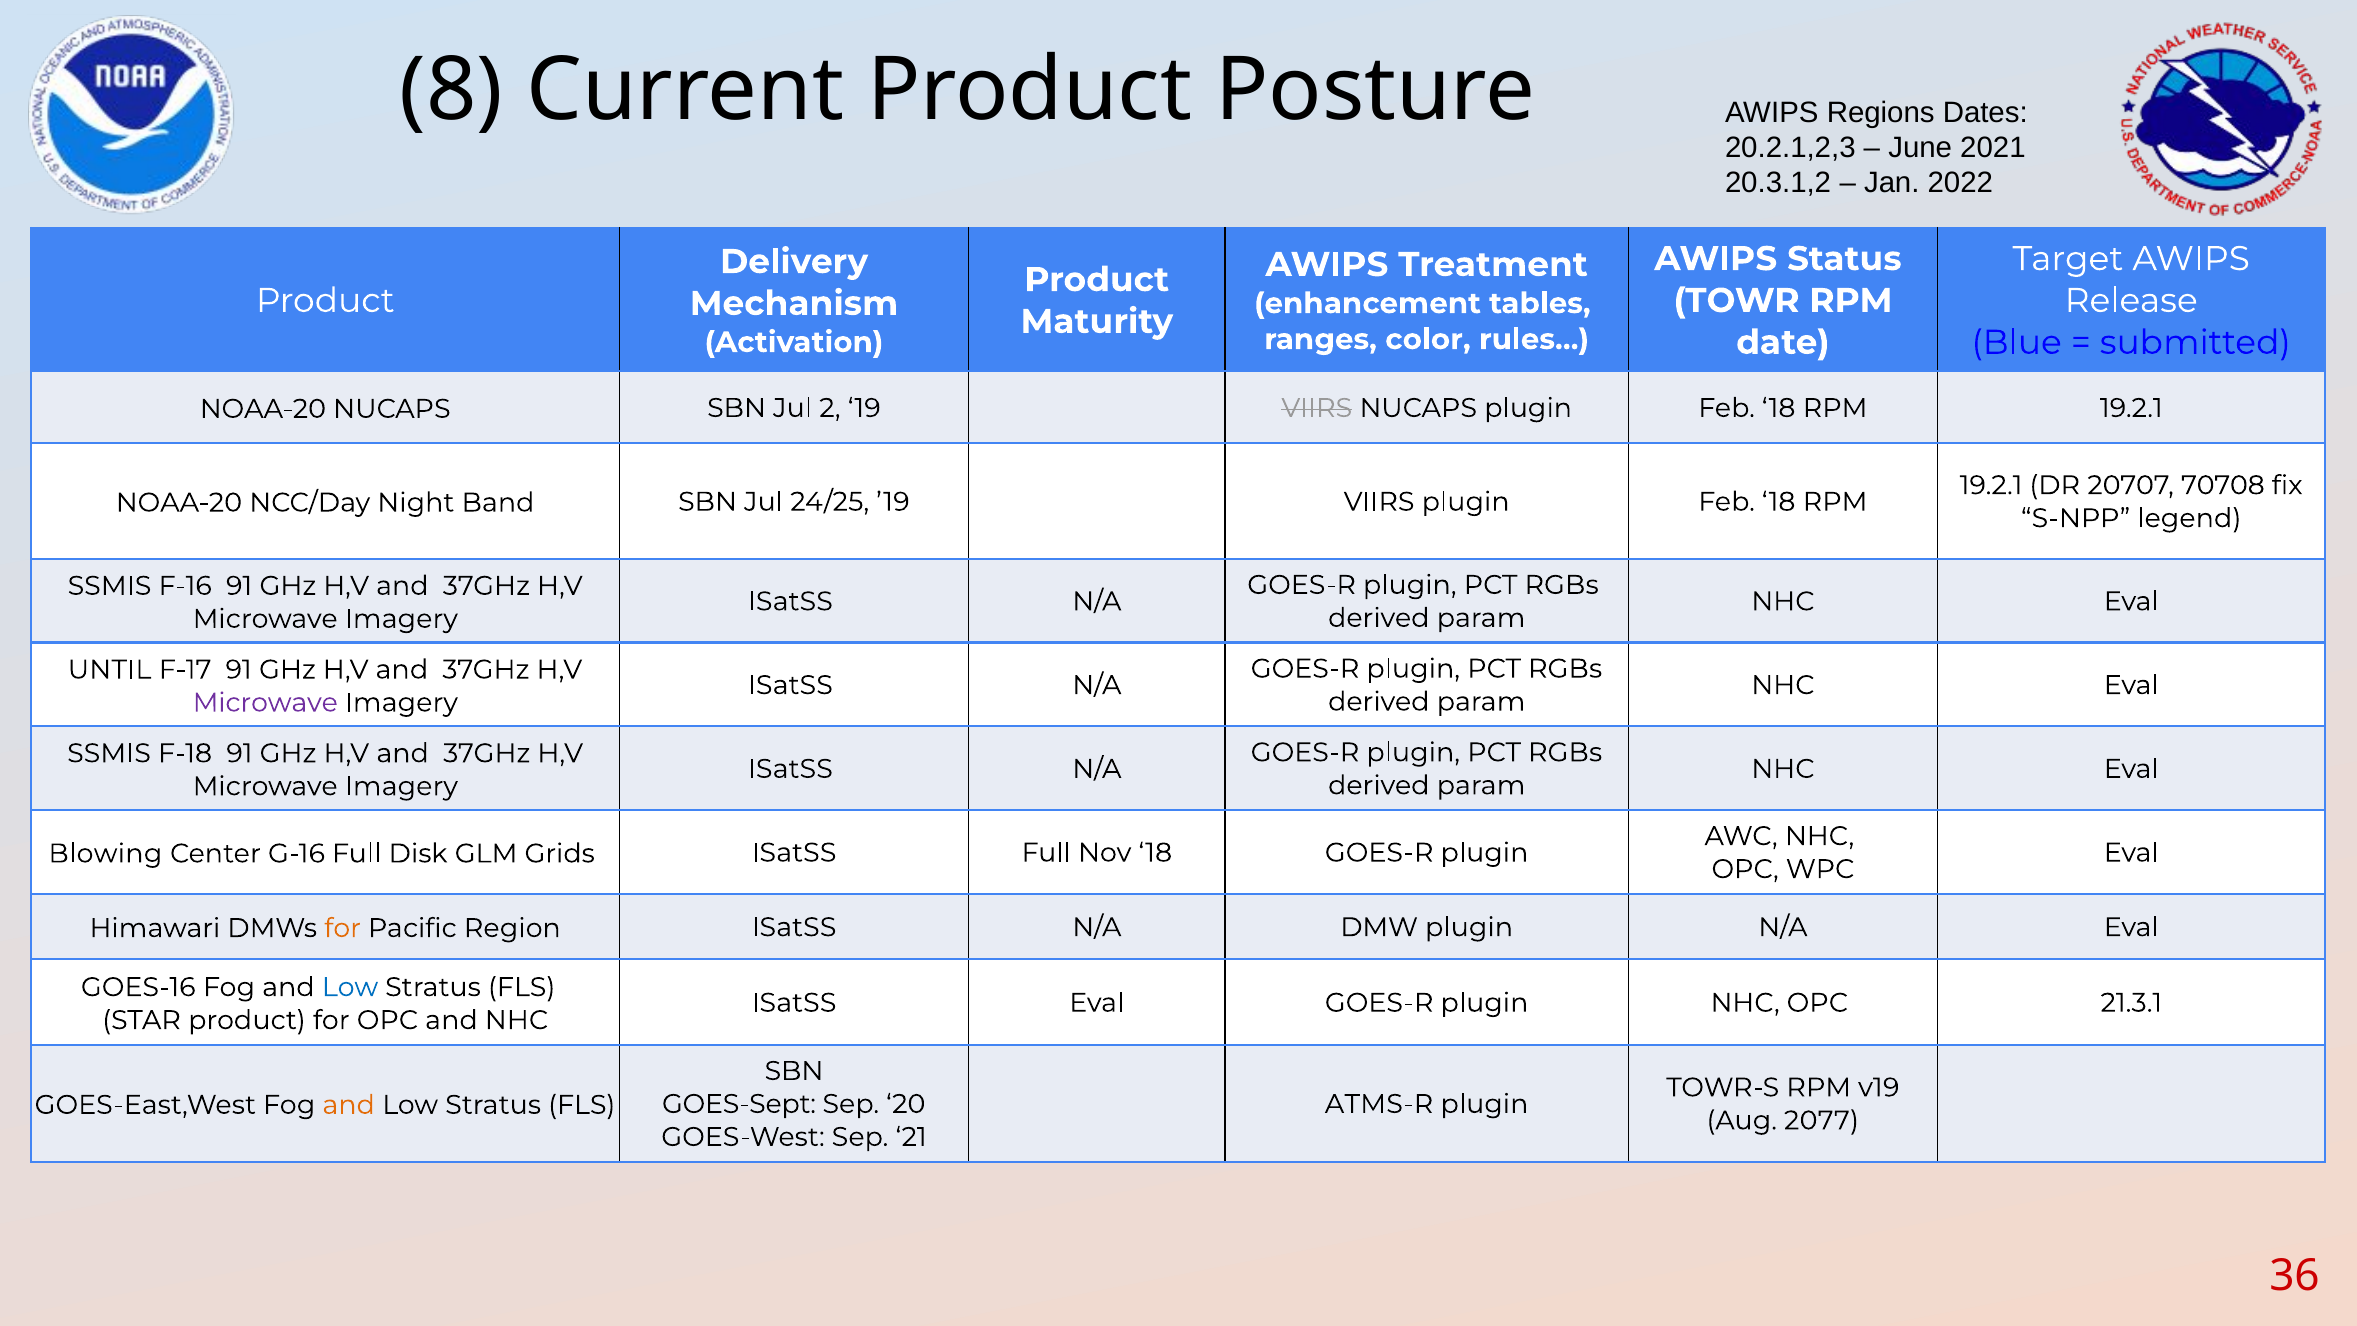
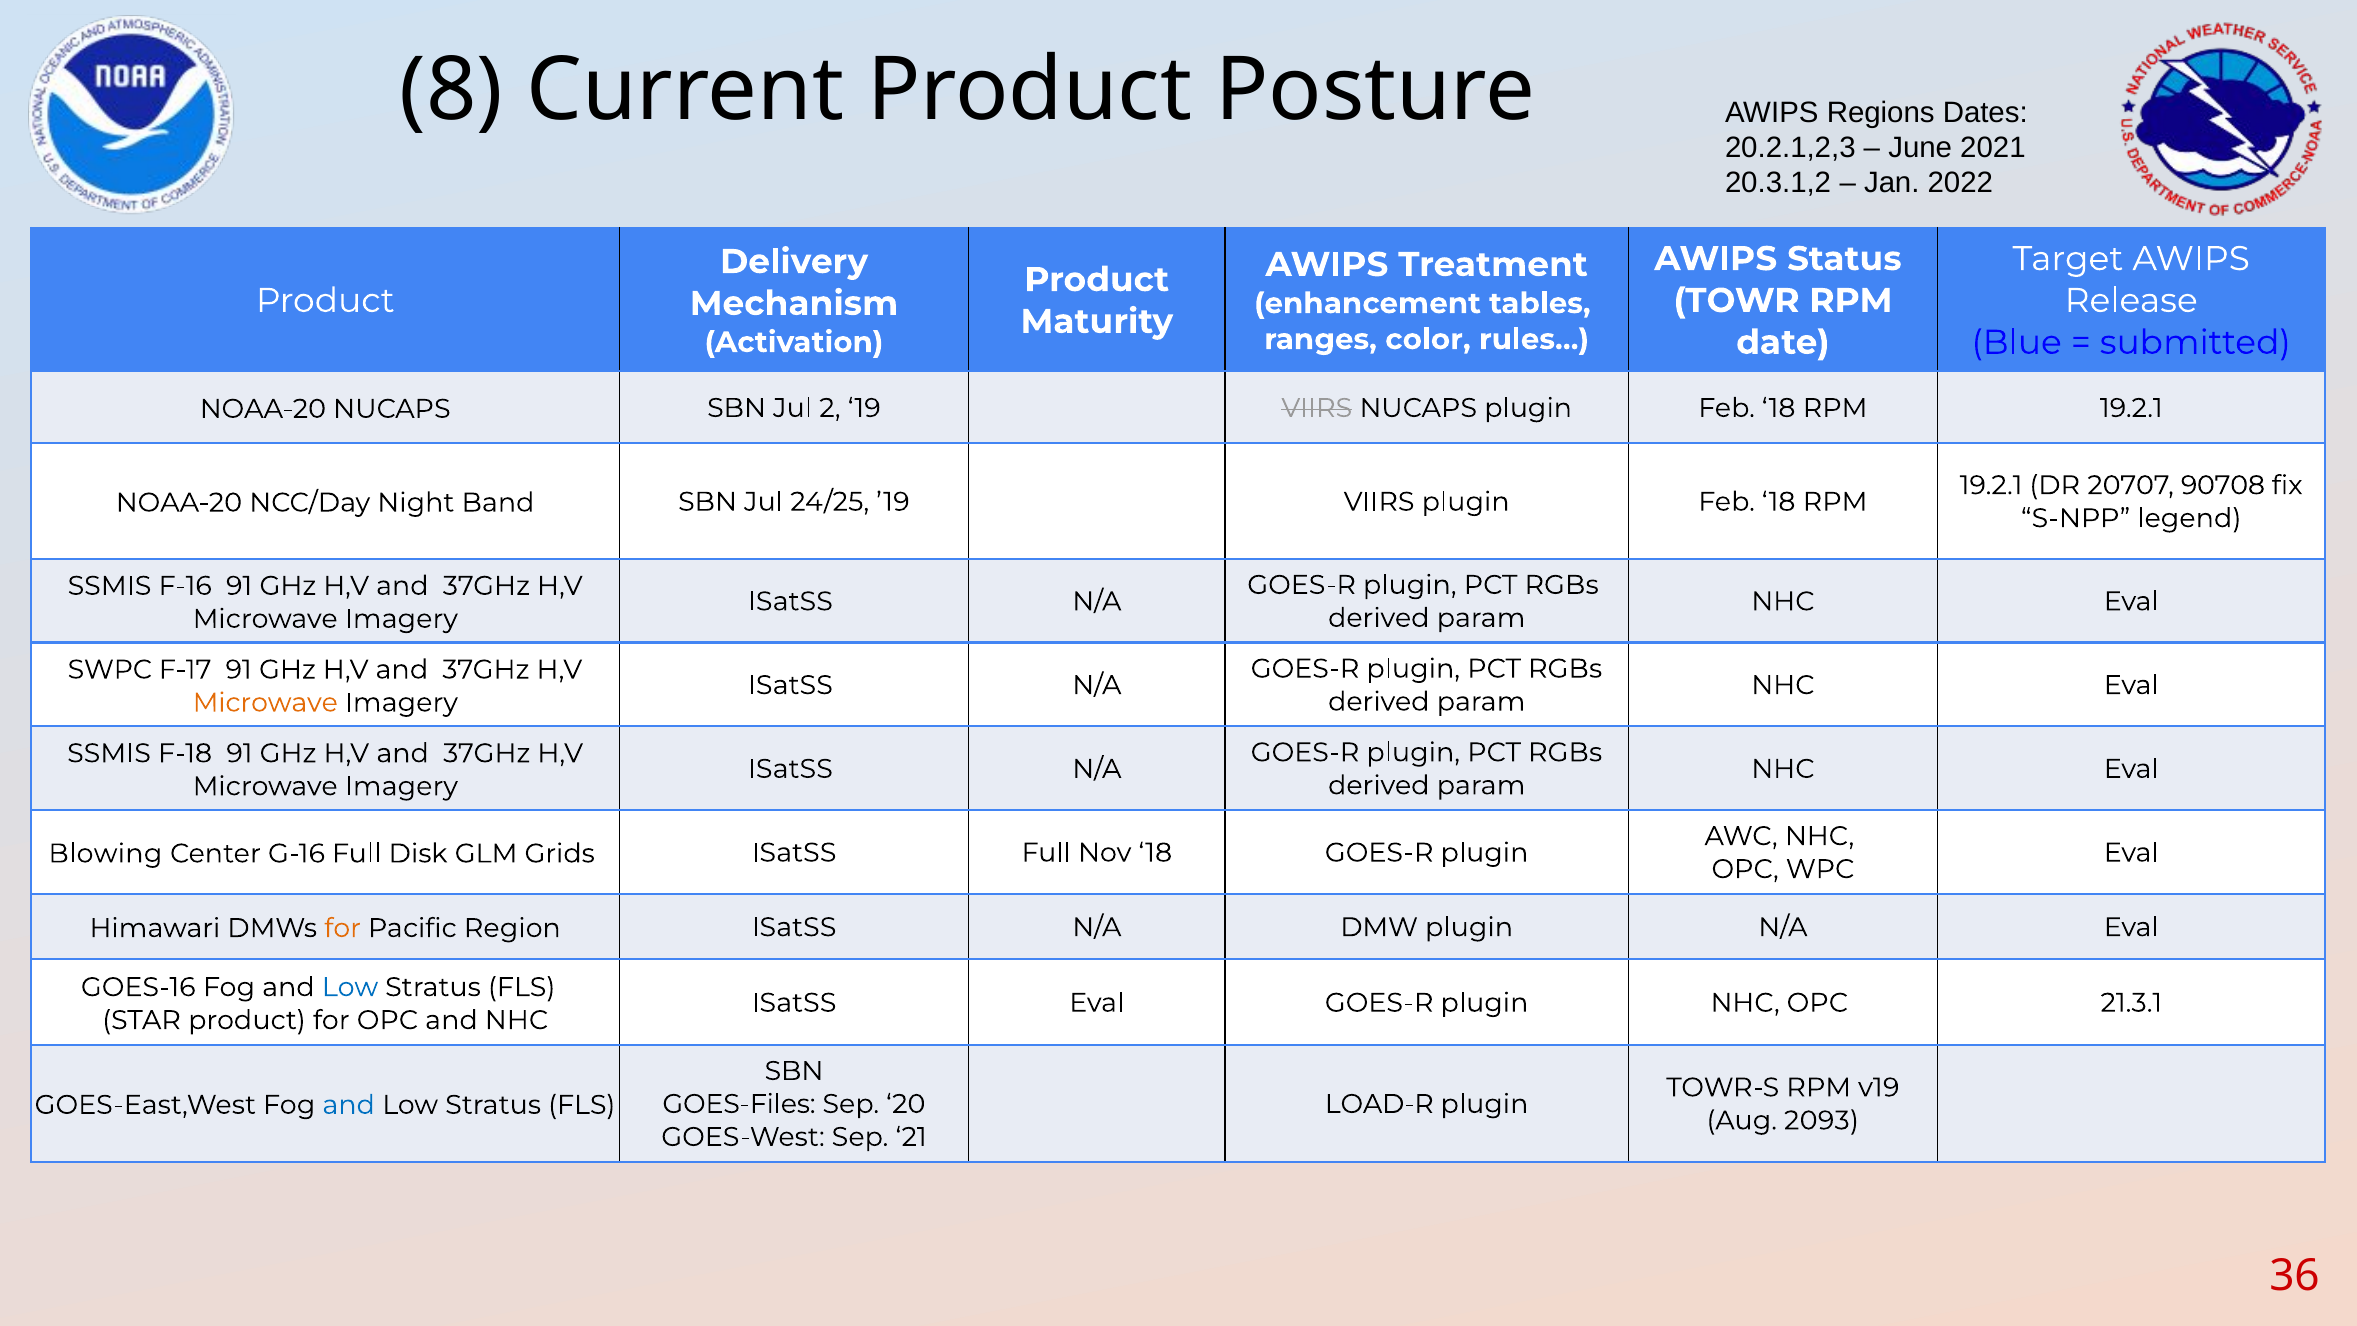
70708: 70708 -> 90708
UNTIL: UNTIL -> SWPC
Microwave at (265, 702) colour: purple -> orange
GOES-Sept: GOES-Sept -> GOES-Files
ATMS-R: ATMS-R -> LOAD-R
and at (349, 1105) colour: orange -> blue
2077: 2077 -> 2093
